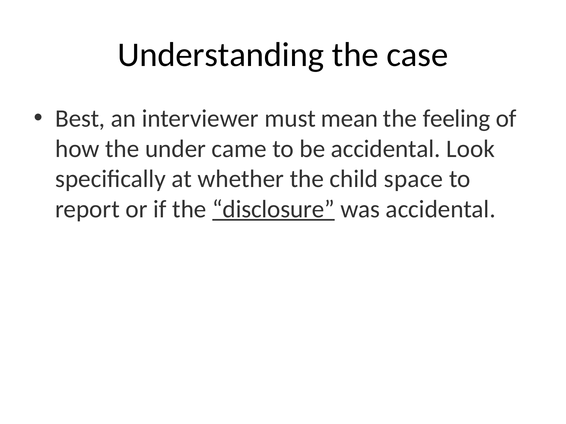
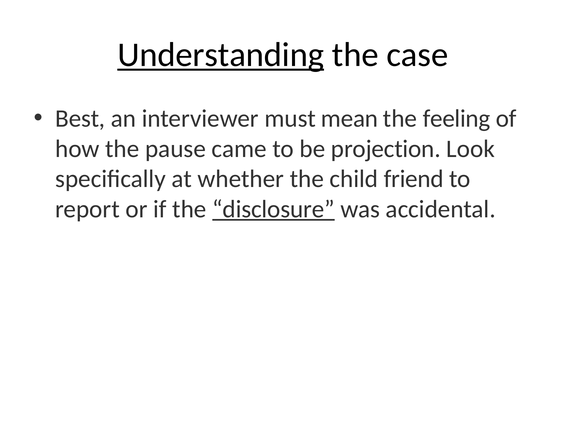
Understanding underline: none -> present
under: under -> pause
be accidental: accidental -> projection
space: space -> friend
